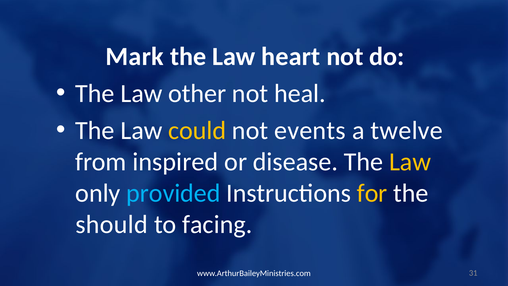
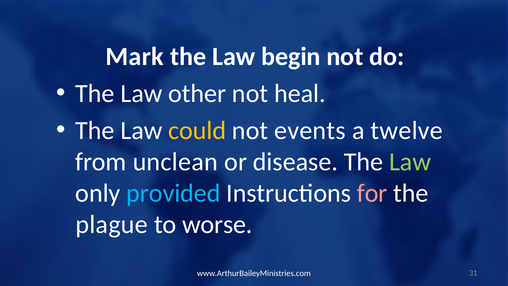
heart: heart -> begin
inspired: inspired -> unclean
Law at (410, 162) colour: yellow -> light green
for colour: yellow -> pink
should: should -> plague
facing: facing -> worse
